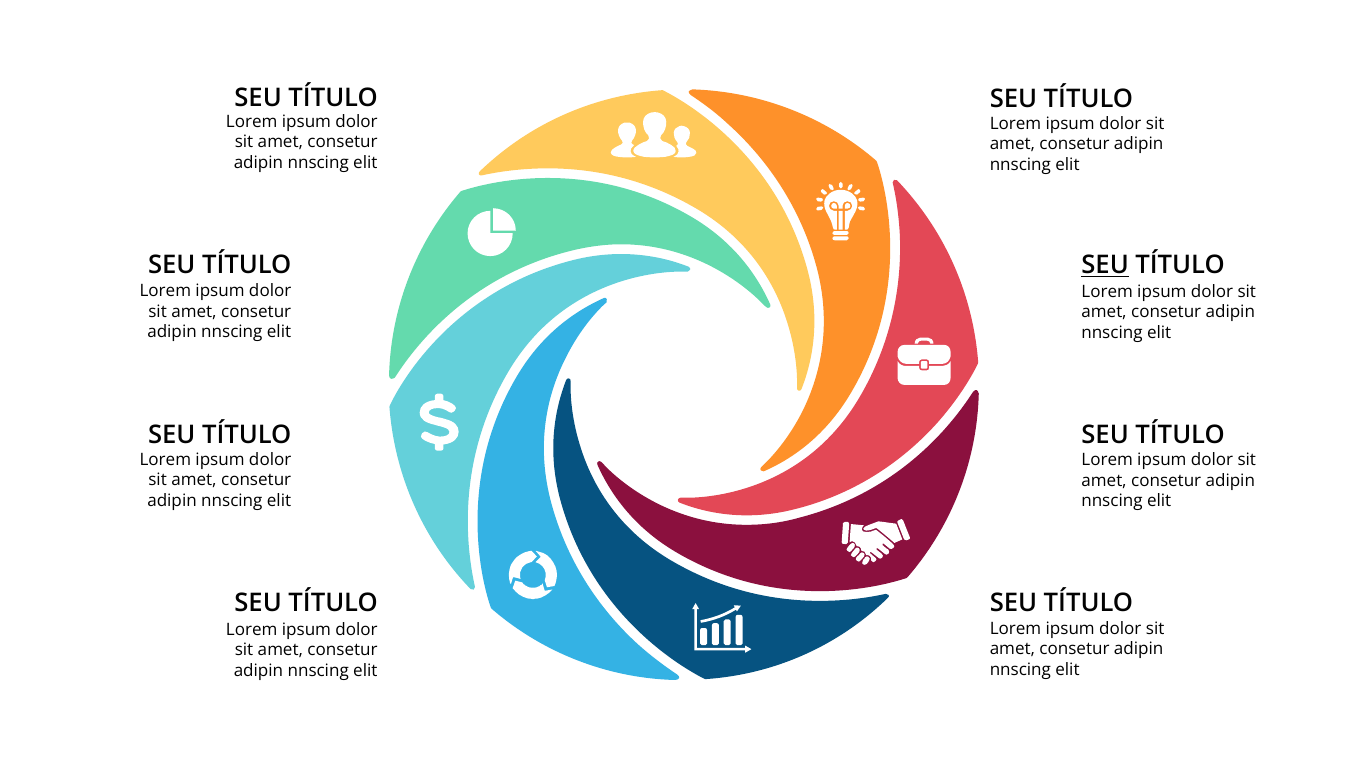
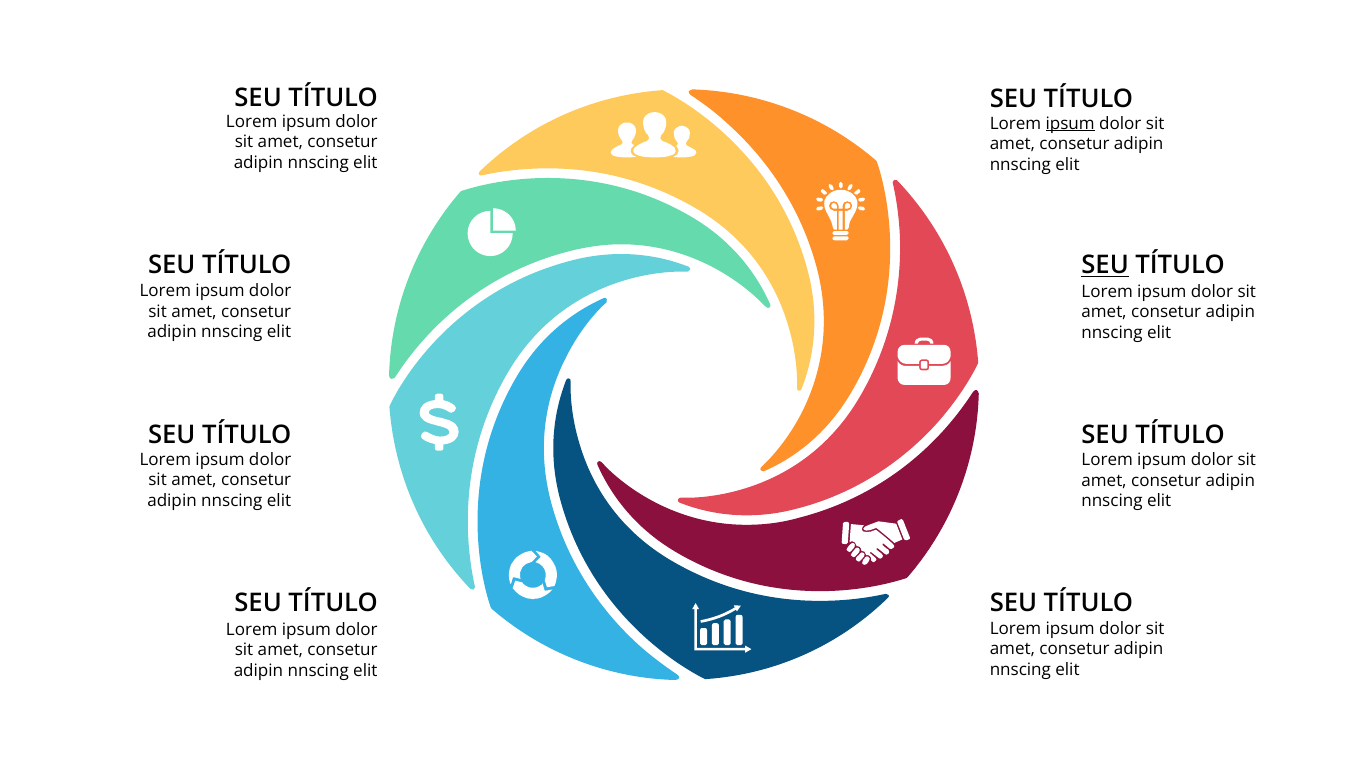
ipsum at (1070, 124) underline: none -> present
